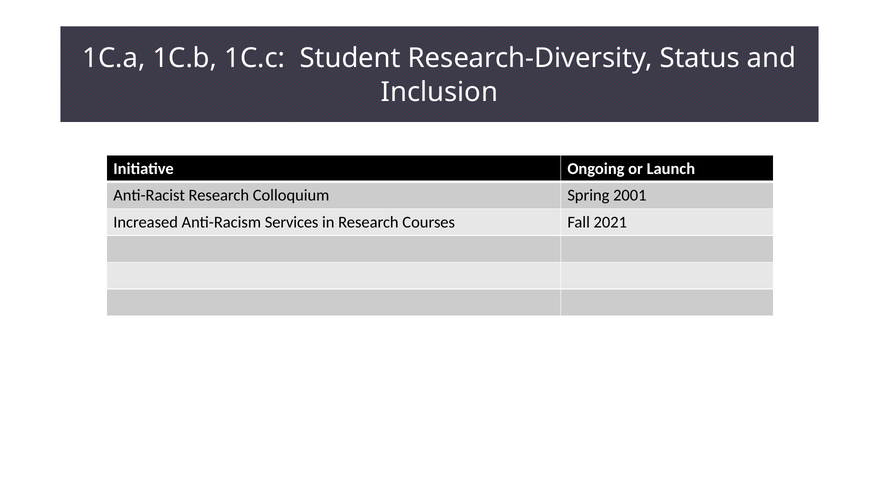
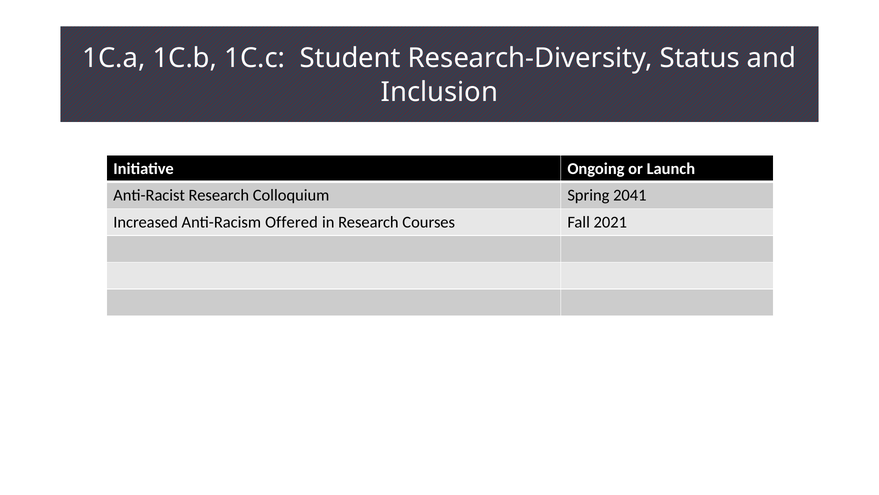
2001: 2001 -> 2041
Services: Services -> Offered
